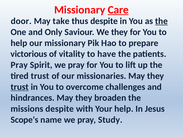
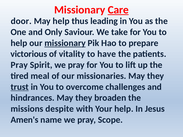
May take: take -> help
thus despite: despite -> leading
the at (161, 21) underline: present -> none
We they: they -> take
missionary at (65, 43) underline: none -> present
tired trust: trust -> meal
Scope's: Scope's -> Amen's
Study: Study -> Scope
